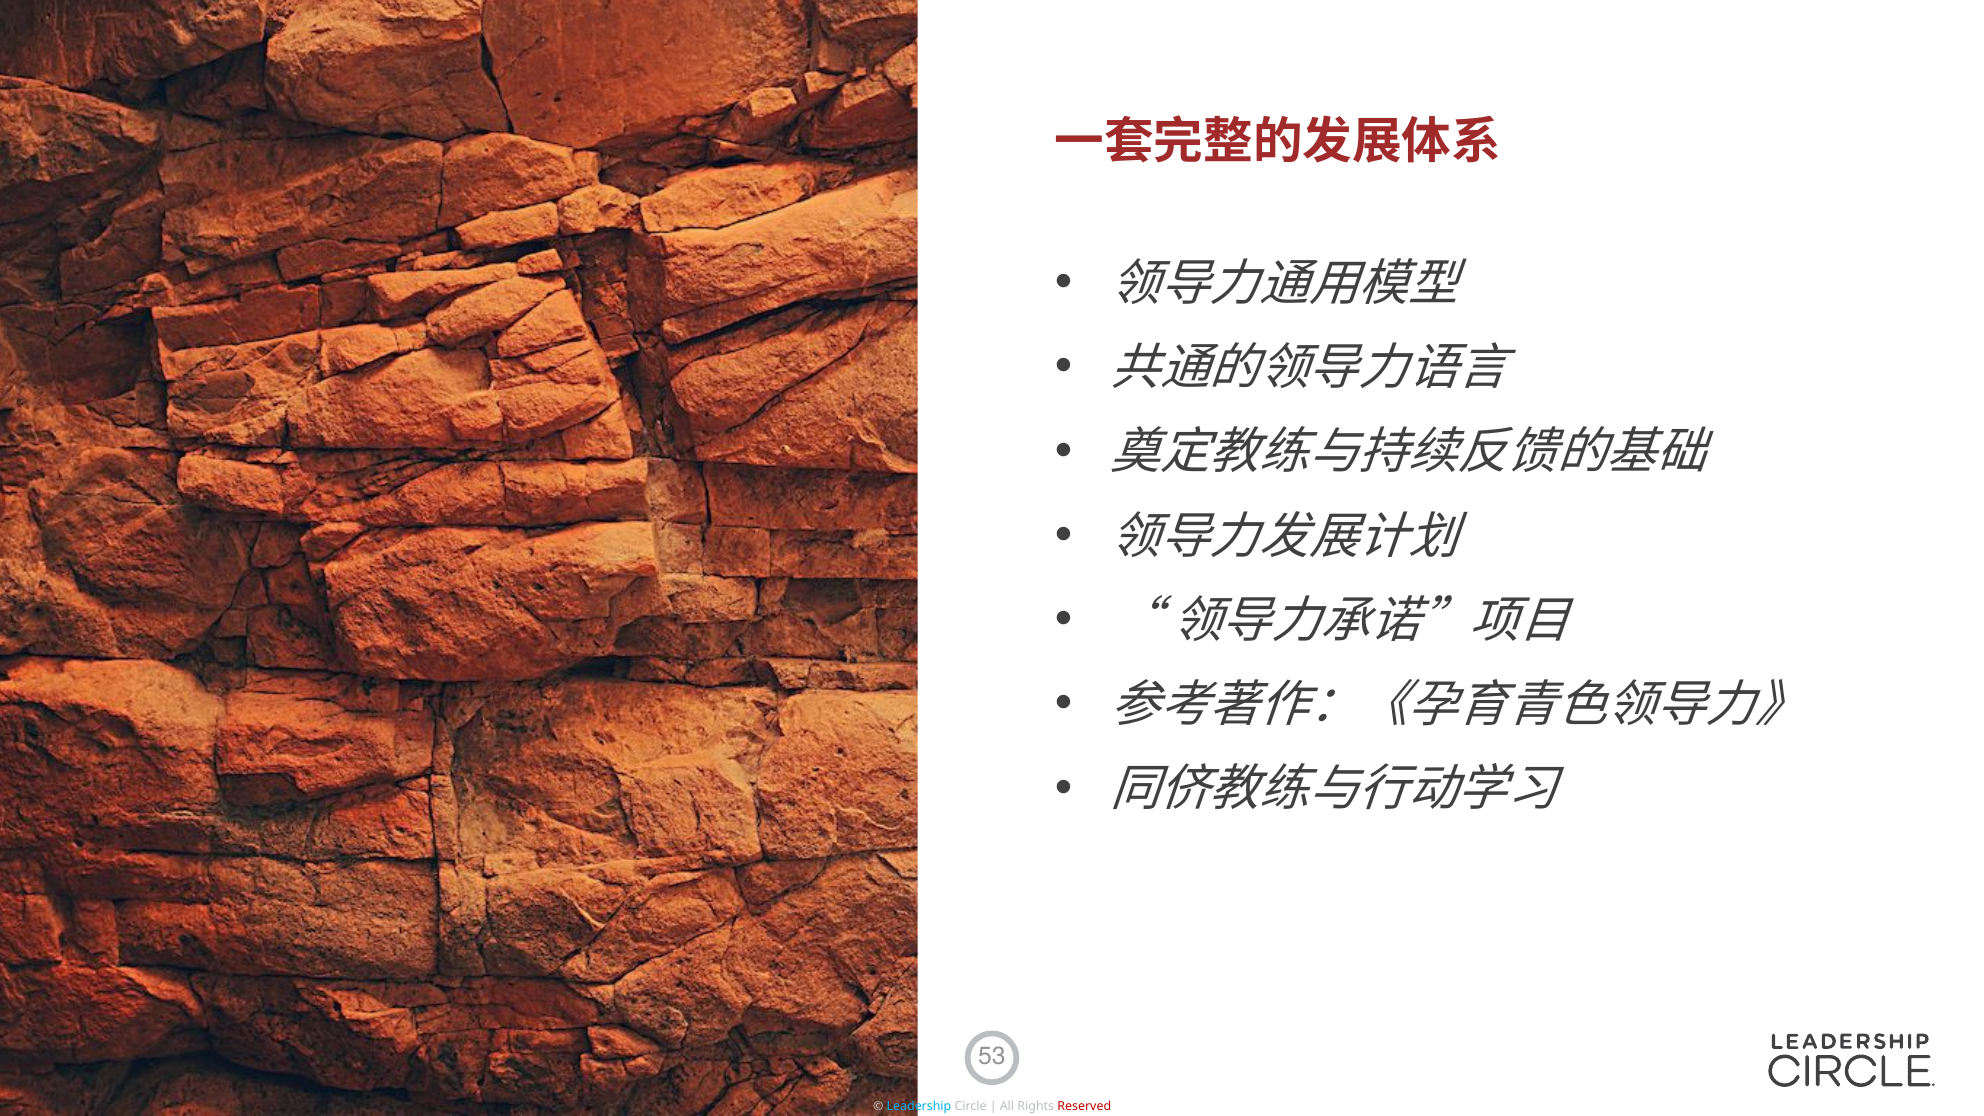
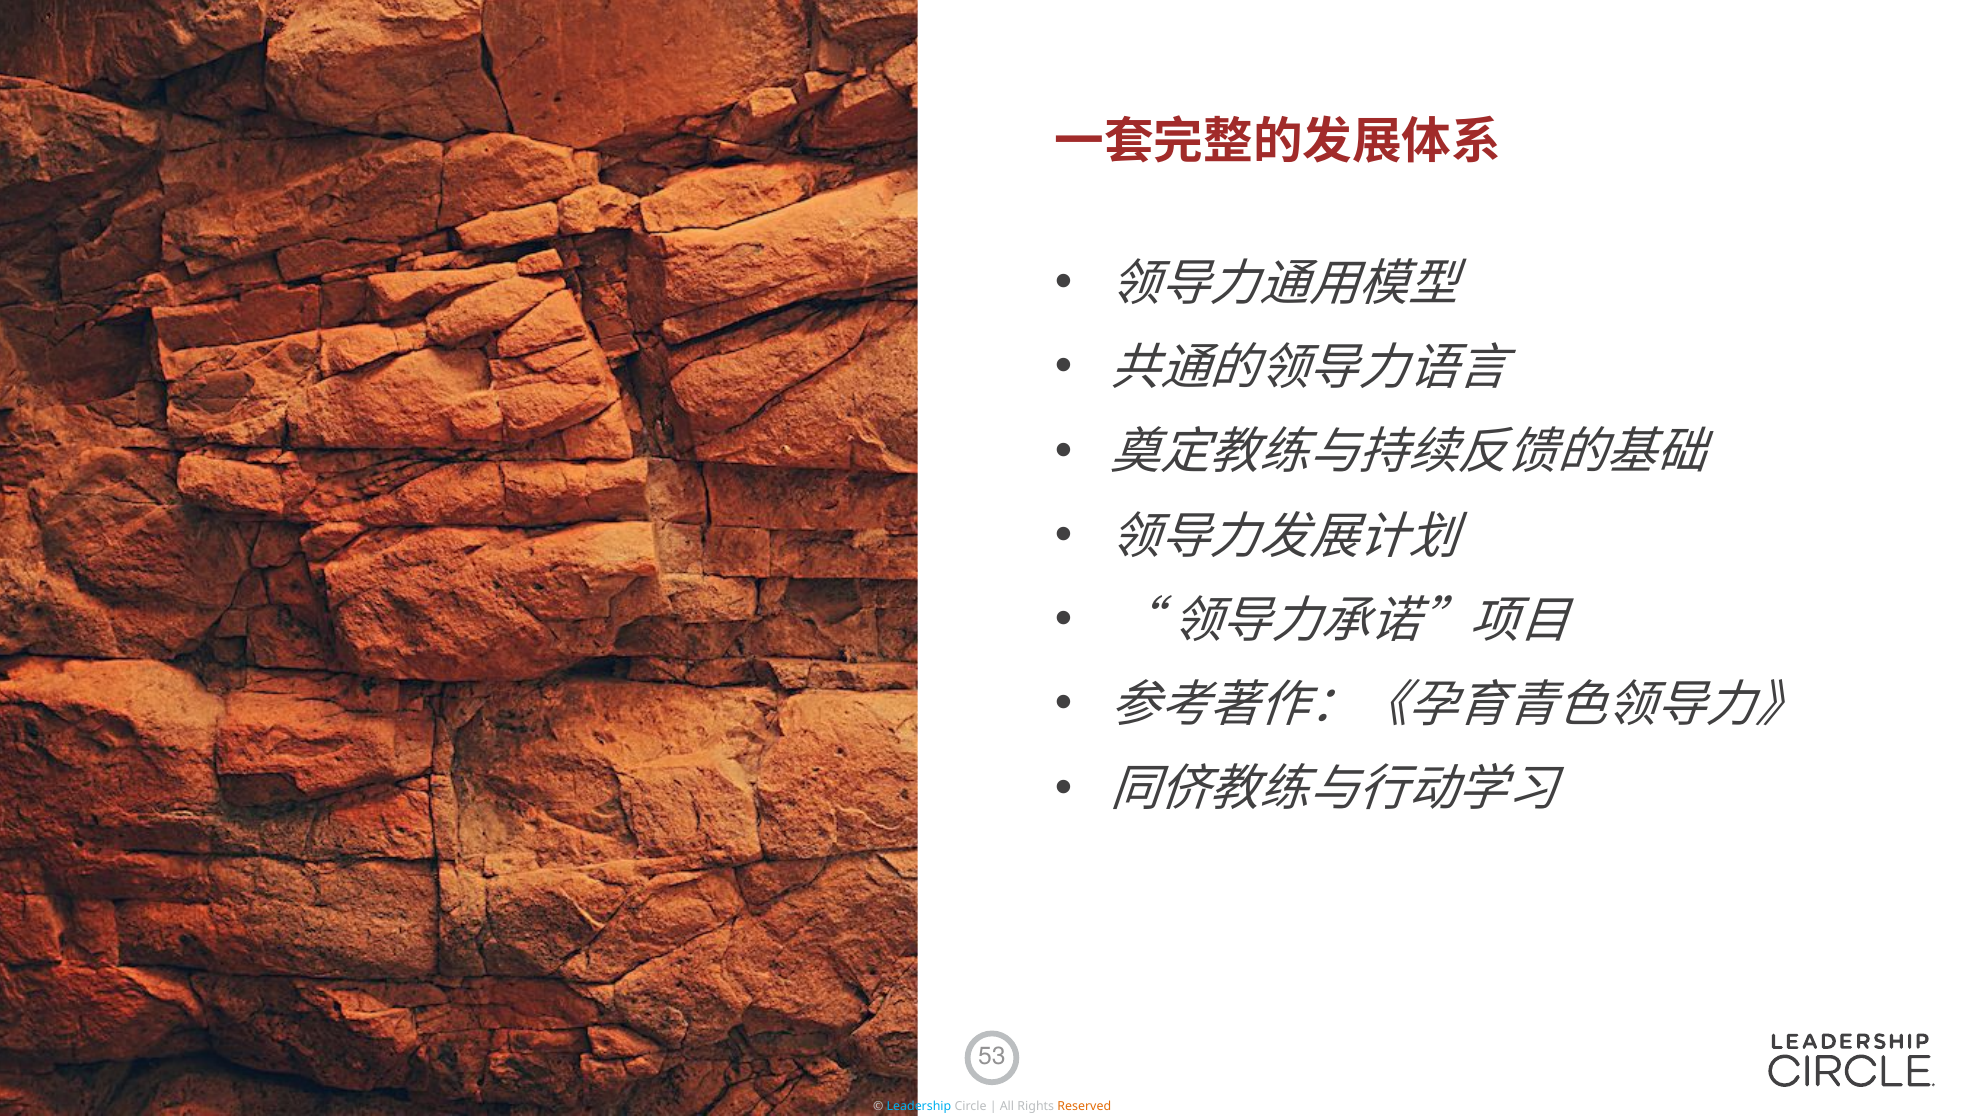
Reserved colour: red -> orange
